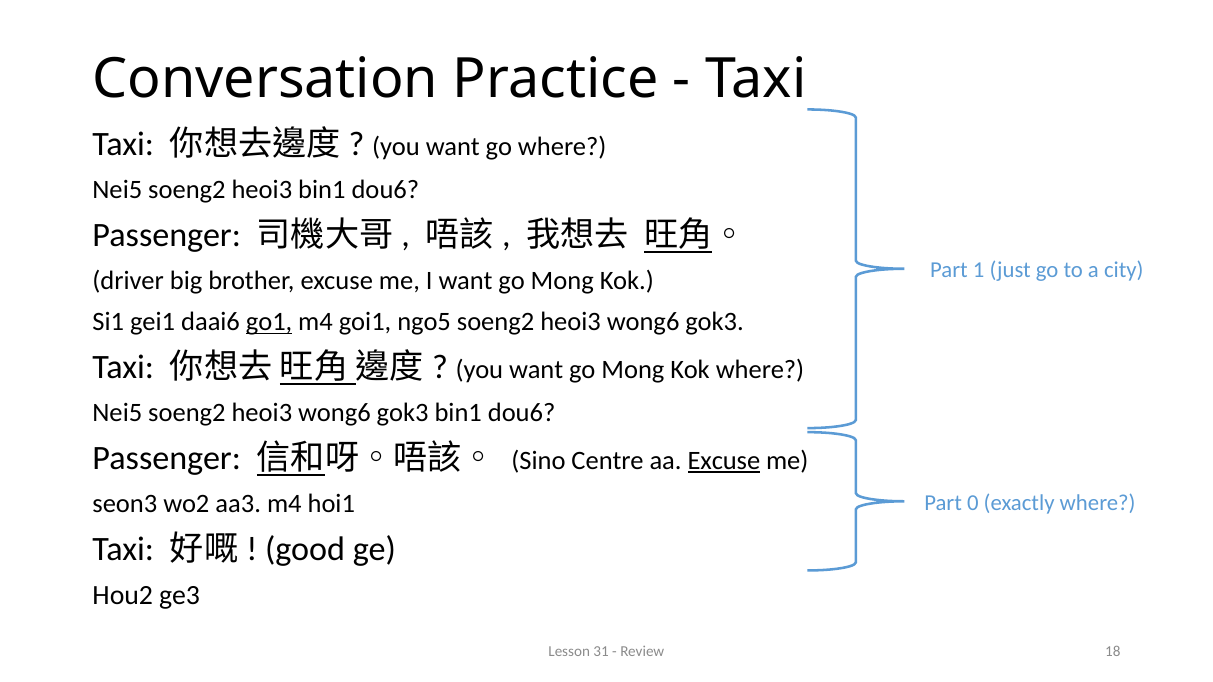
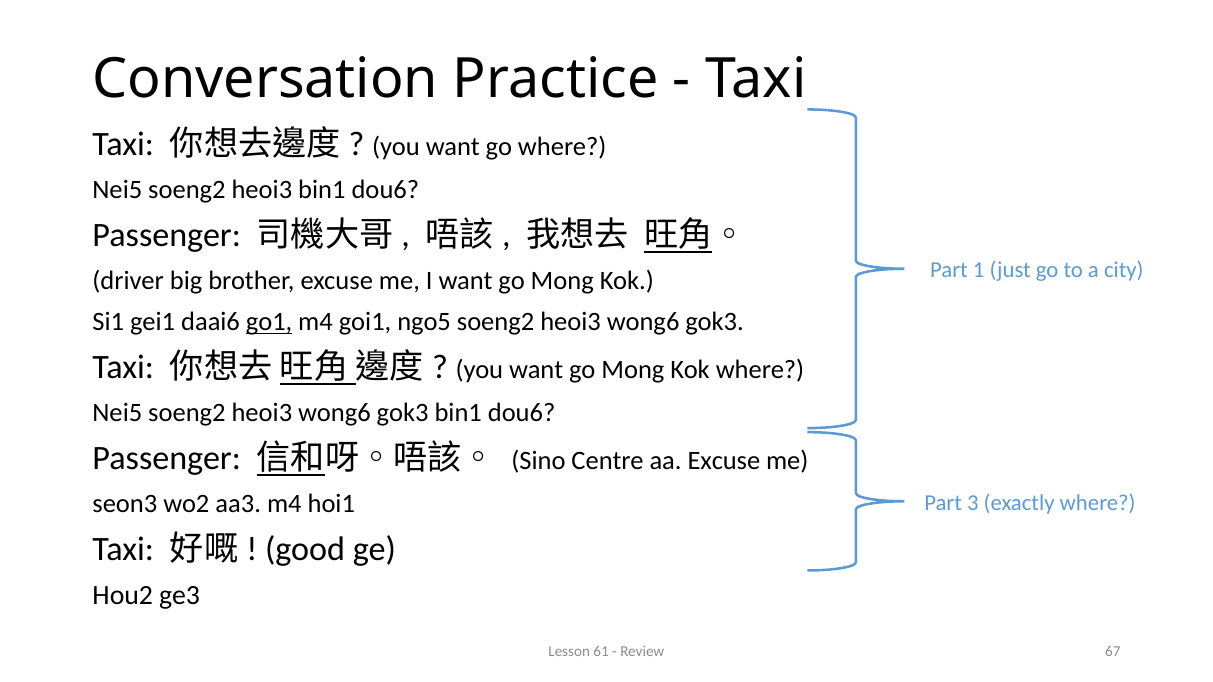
Excuse at (724, 461) underline: present -> none
0: 0 -> 3
31: 31 -> 61
18: 18 -> 67
